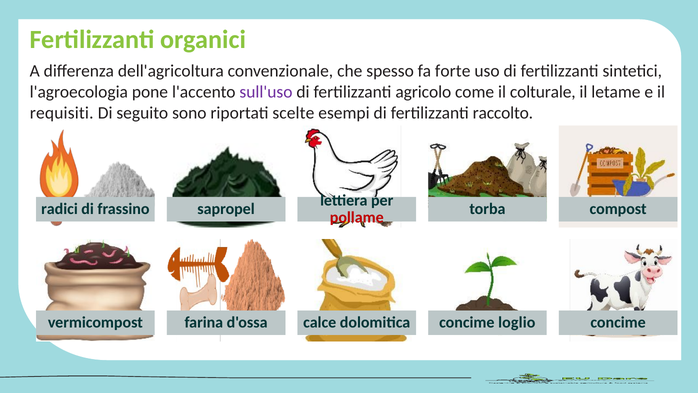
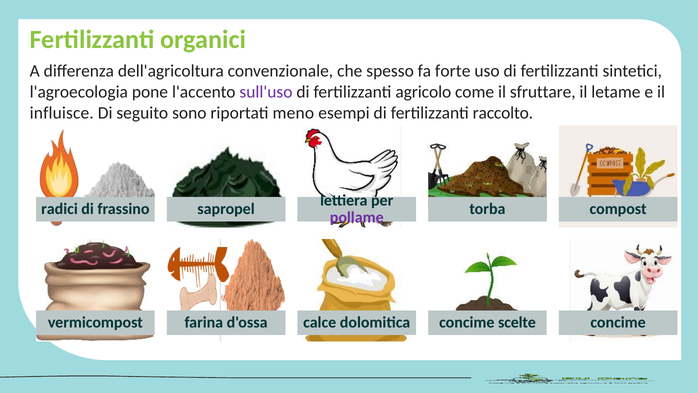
colturale: colturale -> sfruttare
requisiti: requisiti -> influisce
scelte: scelte -> meno
pollame colour: red -> purple
loglio: loglio -> scelte
